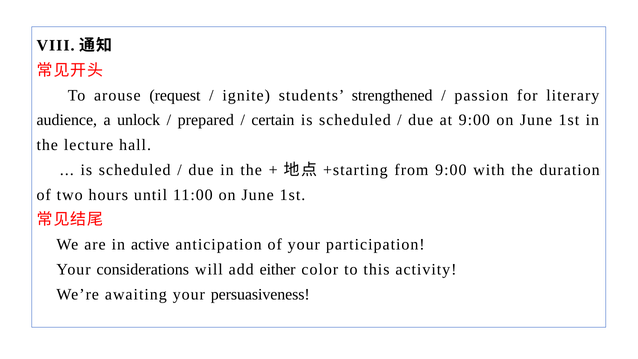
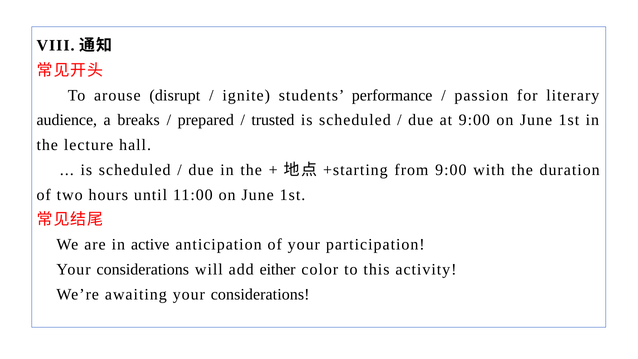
request: request -> disrupt
strengthened: strengthened -> performance
unlock: unlock -> breaks
certain: certain -> trusted
awaiting your persuasiveness: persuasiveness -> considerations
